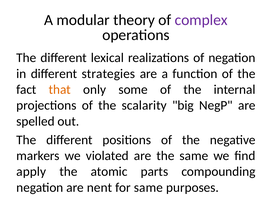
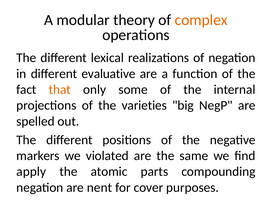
complex colour: purple -> orange
strategies: strategies -> evaluative
scalarity: scalarity -> varieties
for same: same -> cover
